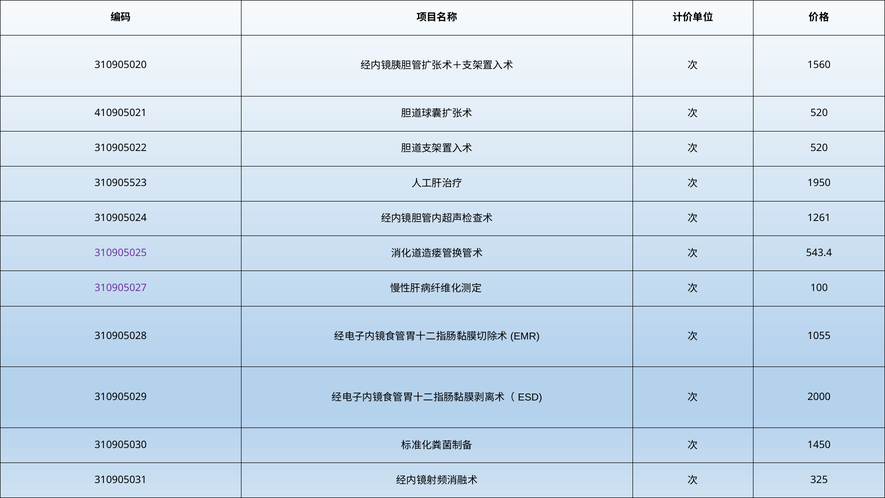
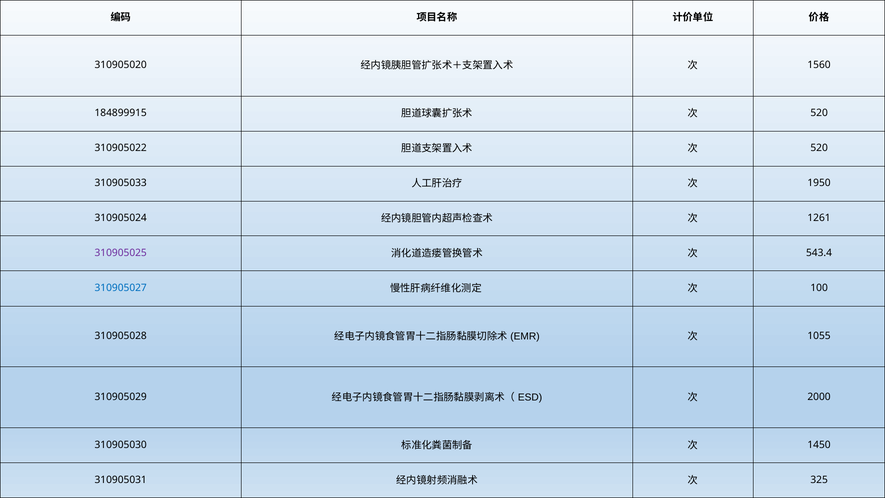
410905021: 410905021 -> 184899915
310905523: 310905523 -> 310905033
310905027 colour: purple -> blue
